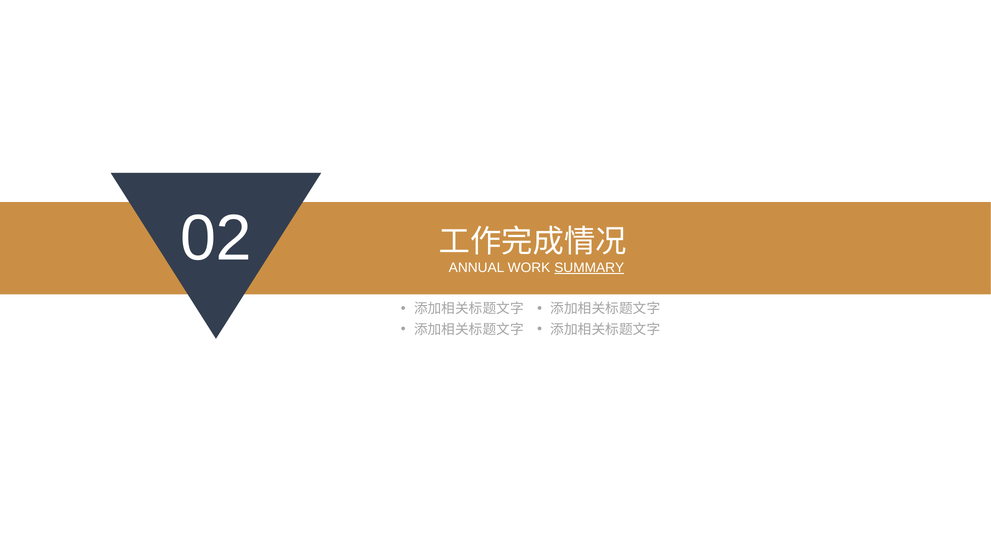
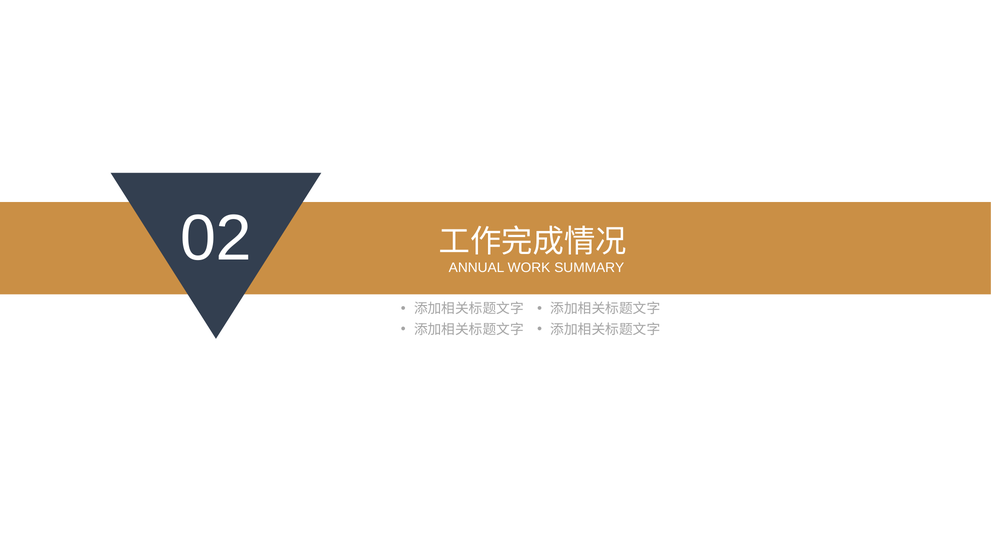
SUMMARY underline: present -> none
